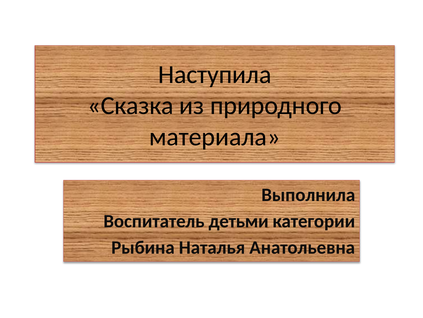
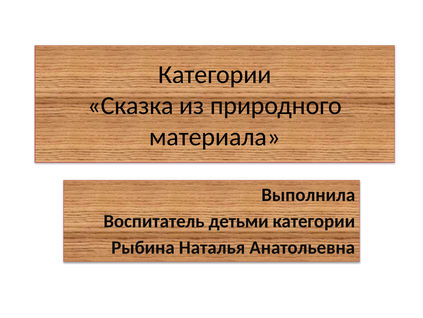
Наступила at (215, 74): Наступила -> Категории
